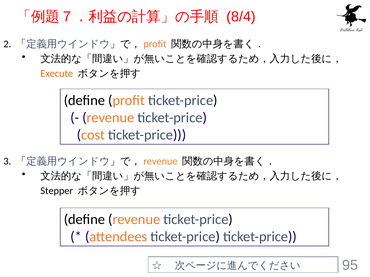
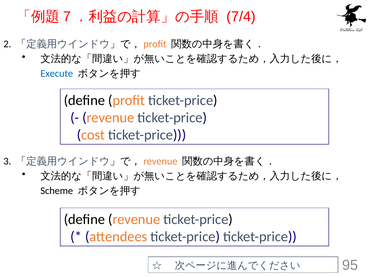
8/4: 8/4 -> 7/4
Execute colour: orange -> blue
Stepper: Stepper -> Scheme
